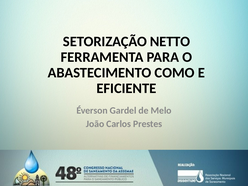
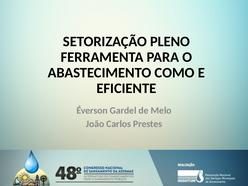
NETTO: NETTO -> PLENO
